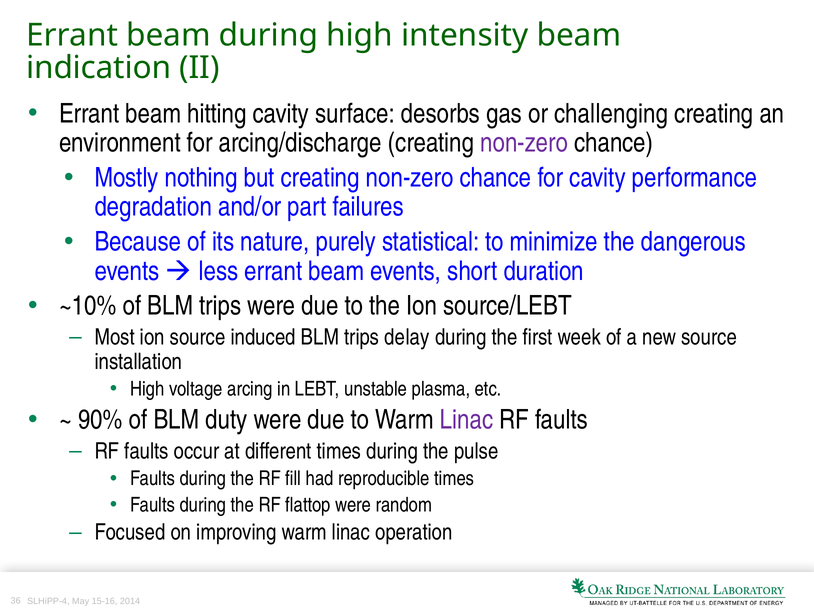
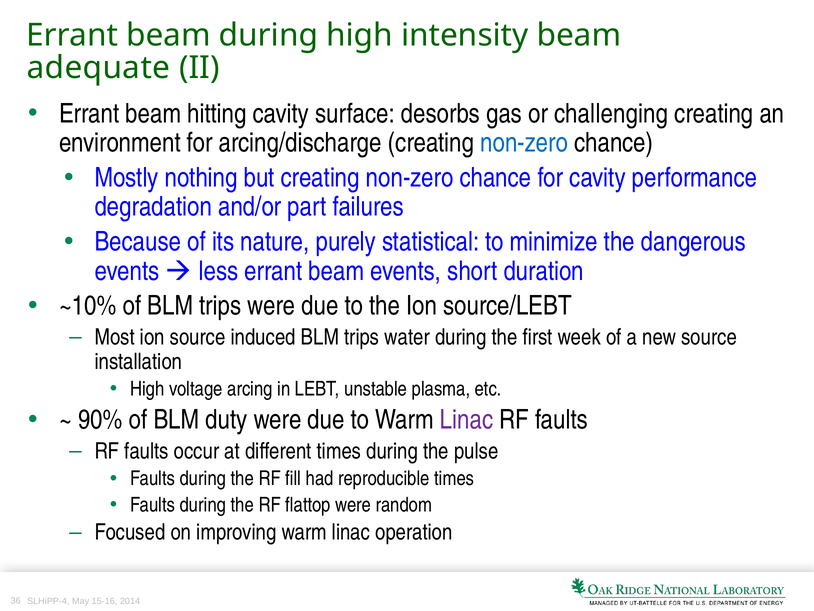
indication: indication -> adequate
non-zero at (524, 143) colour: purple -> blue
delay: delay -> water
